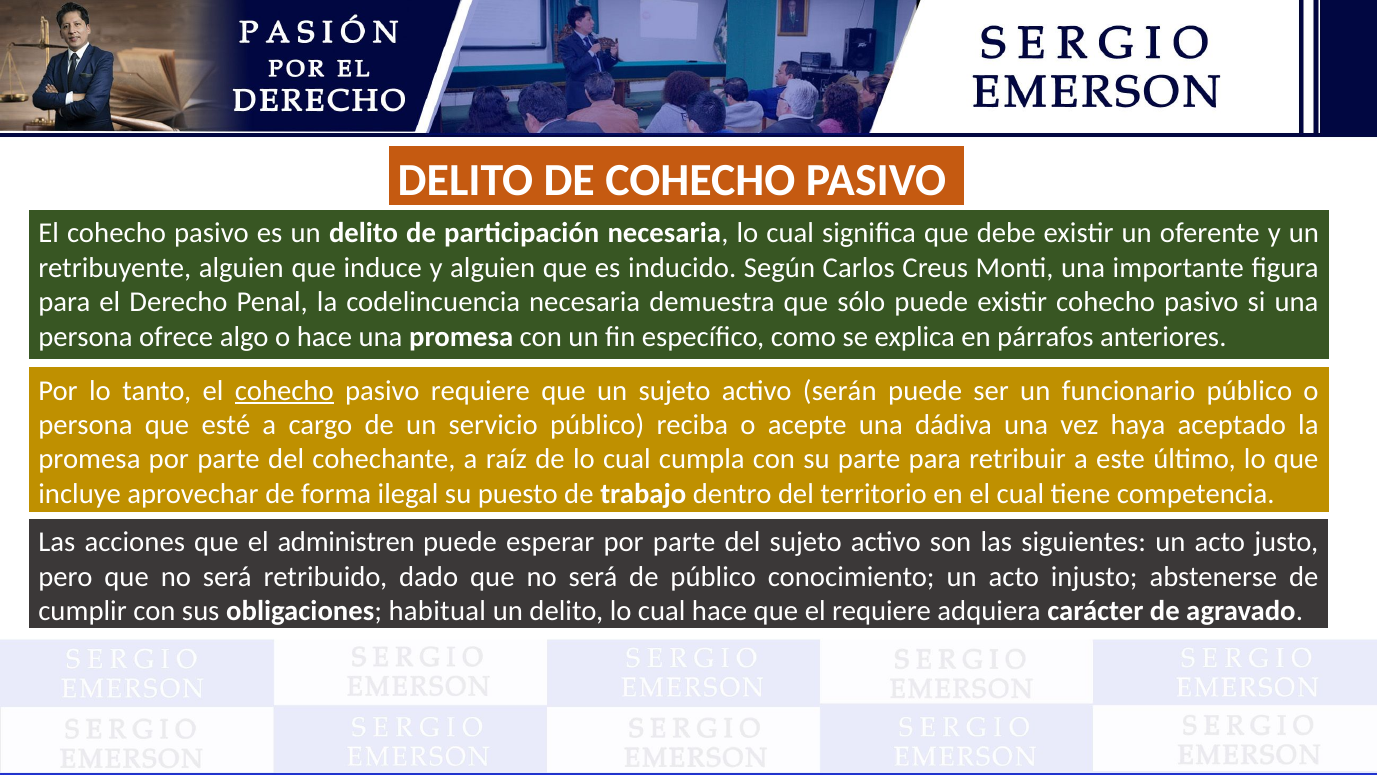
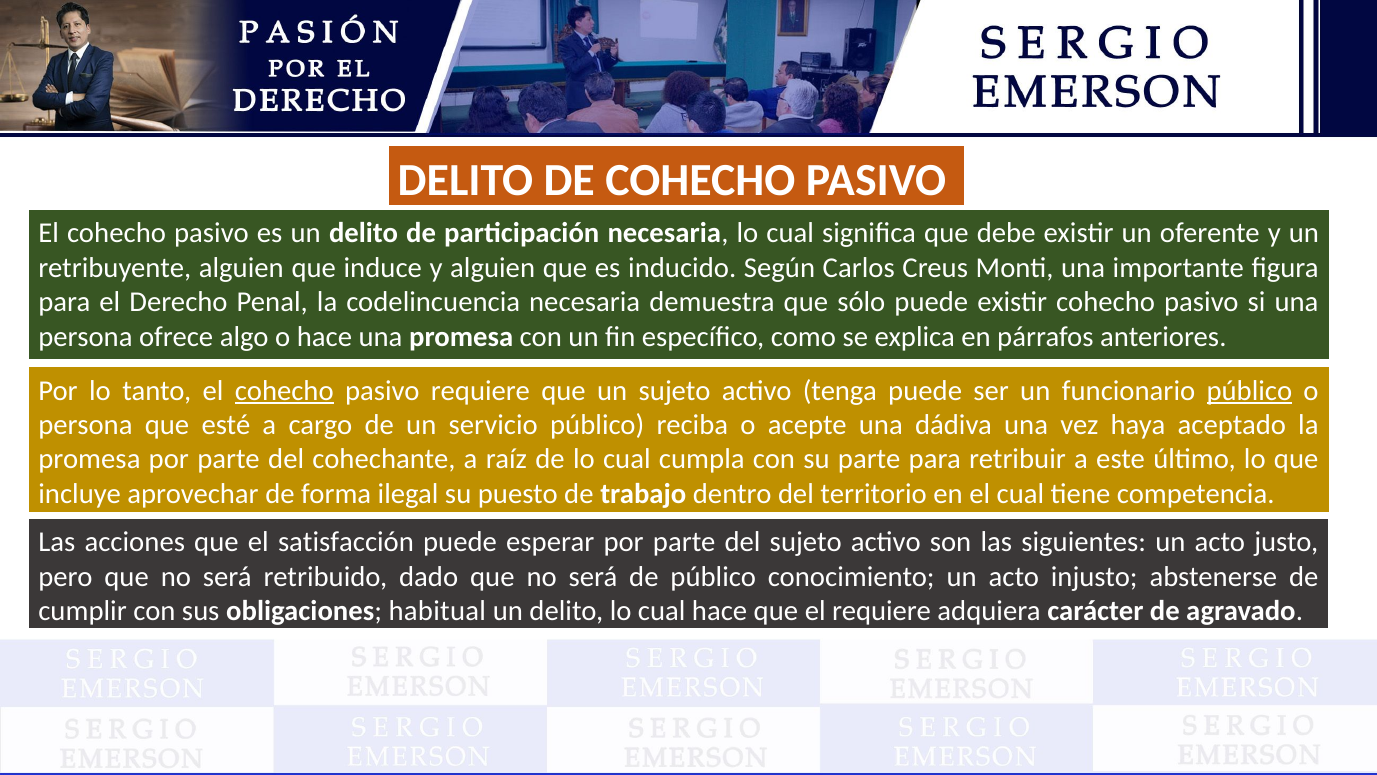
serán: serán -> tenga
público at (1249, 390) underline: none -> present
administren: administren -> satisfacción
